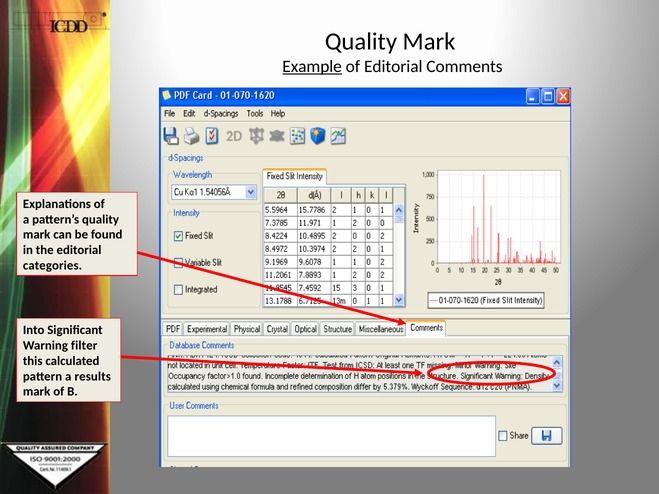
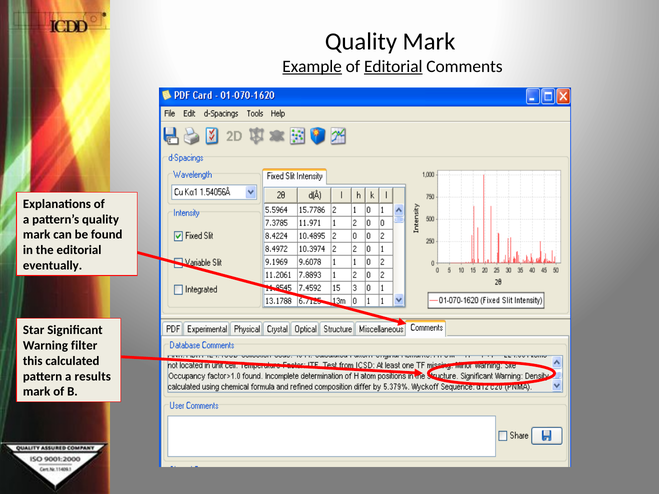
Editorial at (393, 67) underline: none -> present
categories: categories -> eventually
Into: Into -> Star
